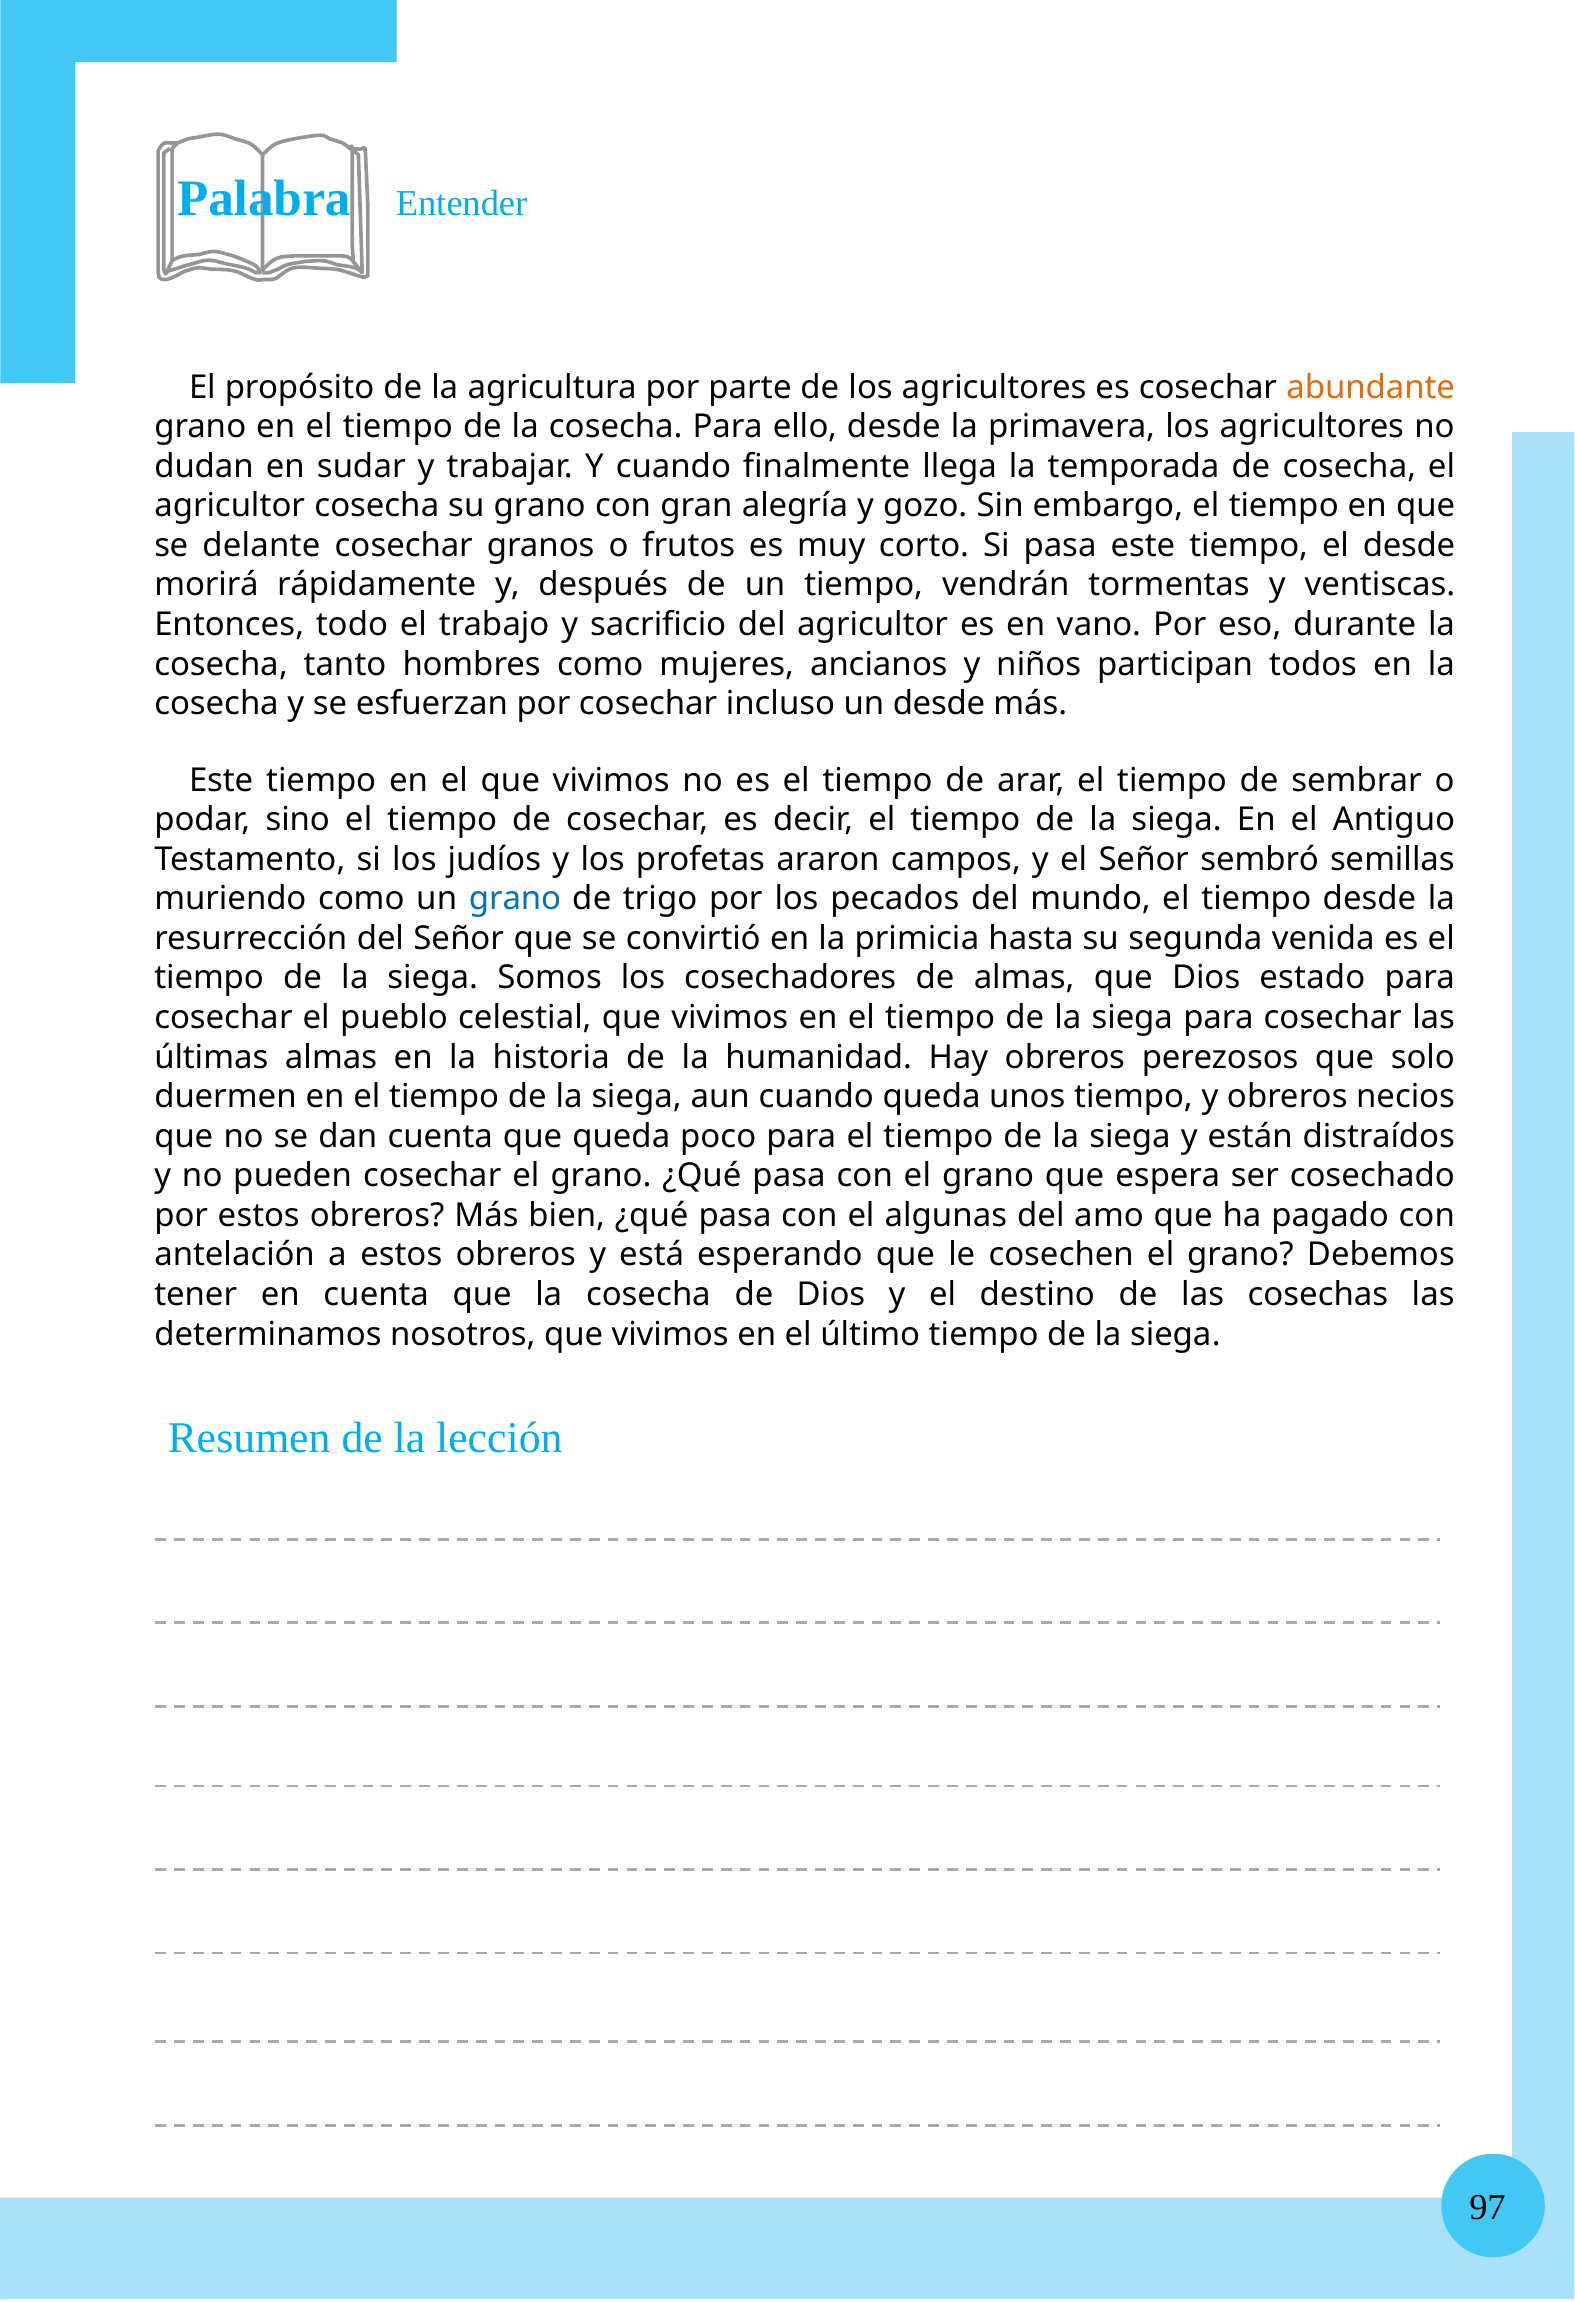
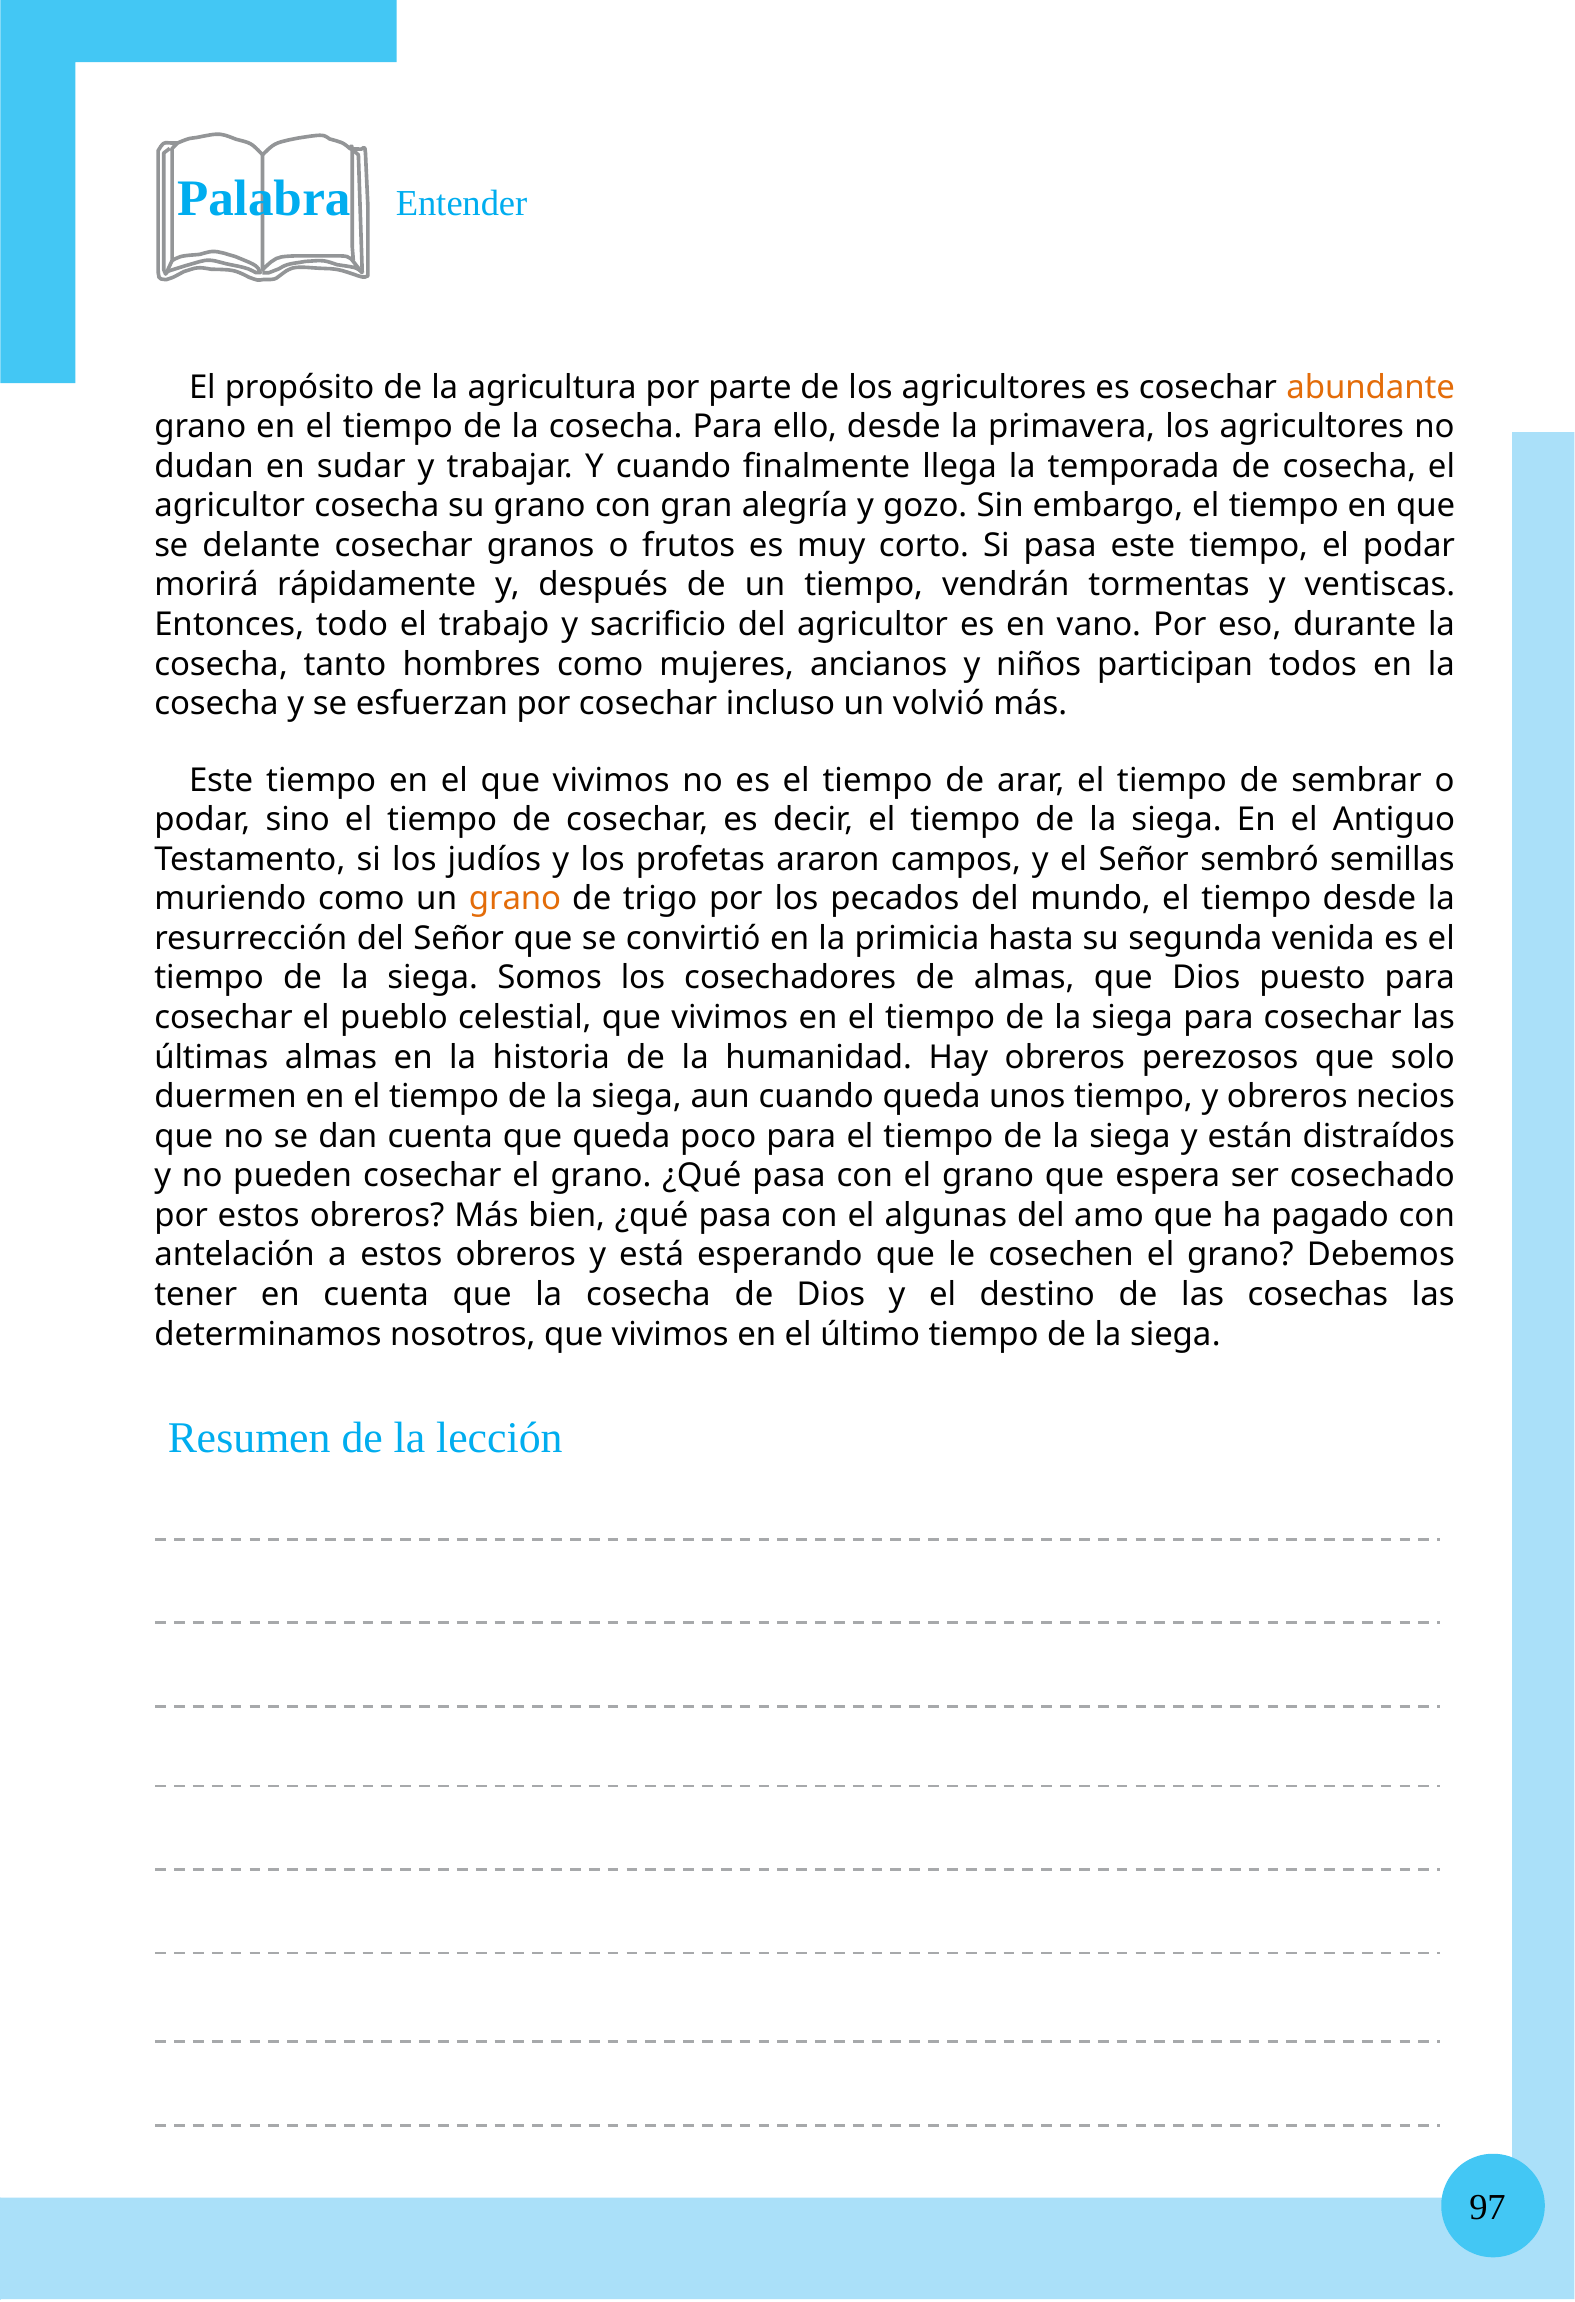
el desde: desde -> podar
un desde: desde -> volvió
grano at (515, 899) colour: blue -> orange
estado: estado -> puesto
